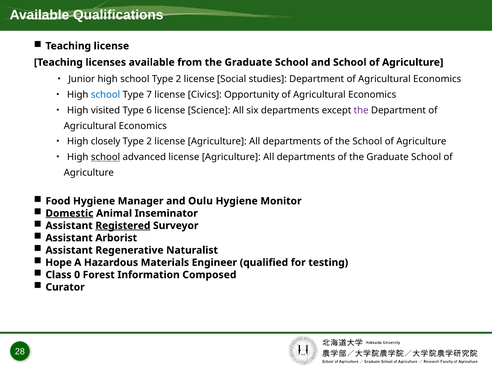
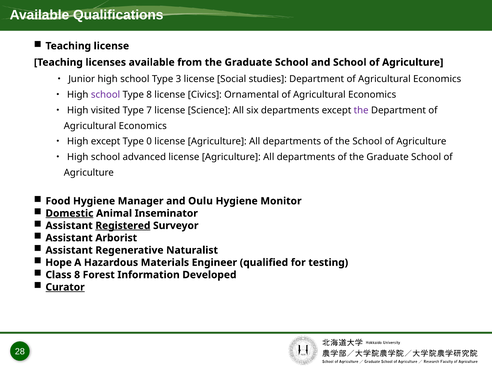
school Type 2: 2 -> 3
school at (106, 95) colour: blue -> purple
Type 7: 7 -> 8
Opportunity: Opportunity -> Ornamental
6: 6 -> 7
High closely: closely -> except
2 at (149, 141): 2 -> 0
school at (106, 157) underline: present -> none
Class 0: 0 -> 8
Composed: Composed -> Developed
Curator underline: none -> present
